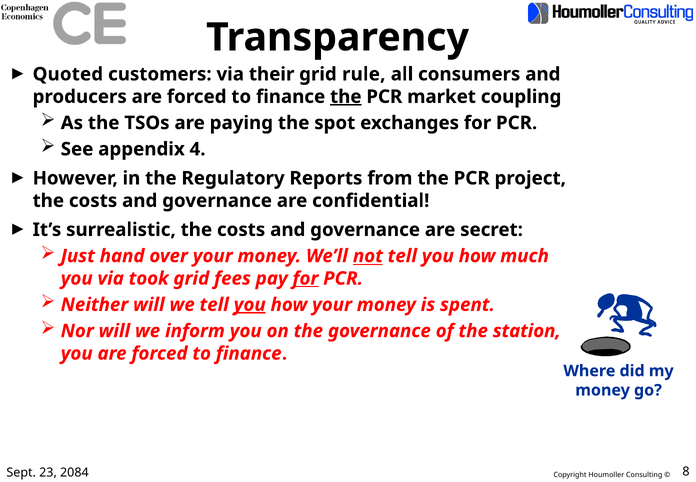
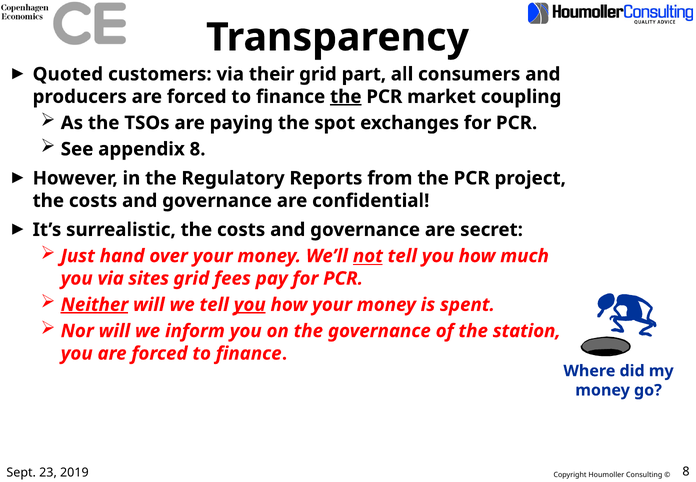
rule: rule -> part
appendix 4: 4 -> 8
took: took -> sites
for at (305, 278) underline: present -> none
Neither underline: none -> present
2084: 2084 -> 2019
